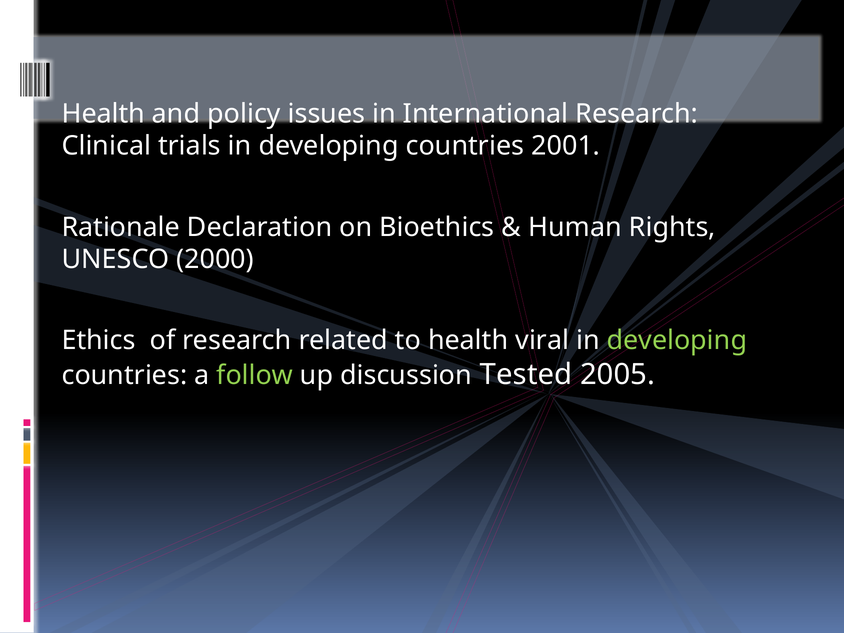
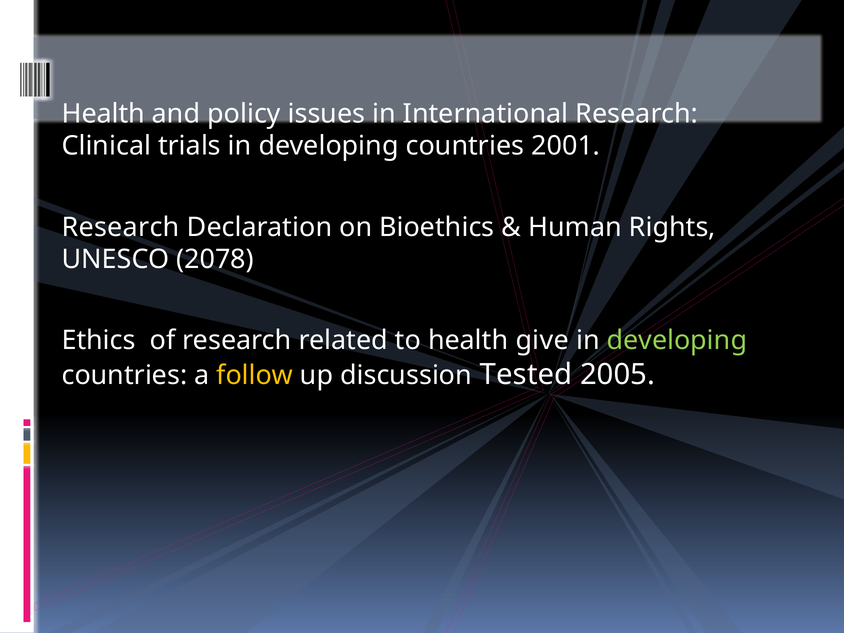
Rationale at (121, 227): Rationale -> Research
2000: 2000 -> 2078
viral: viral -> give
follow colour: light green -> yellow
